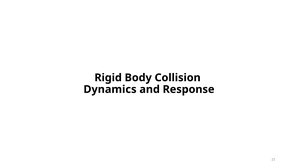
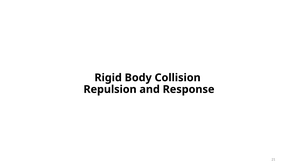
Dynamics: Dynamics -> Repulsion
